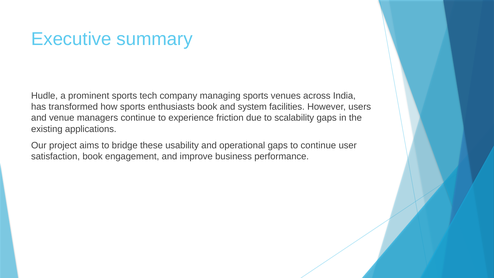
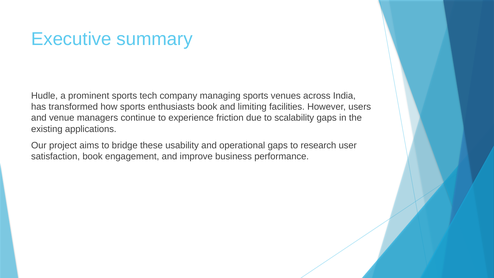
system: system -> limiting
to continue: continue -> research
